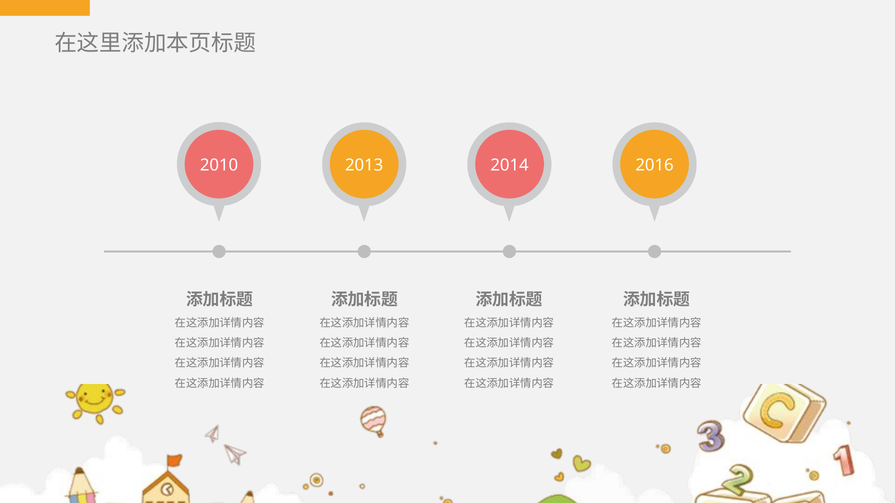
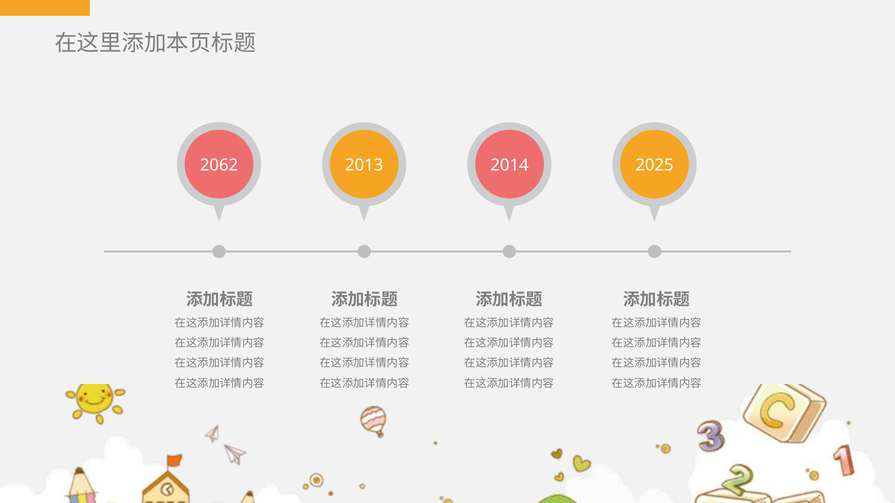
2010: 2010 -> 2062
2016: 2016 -> 2025
